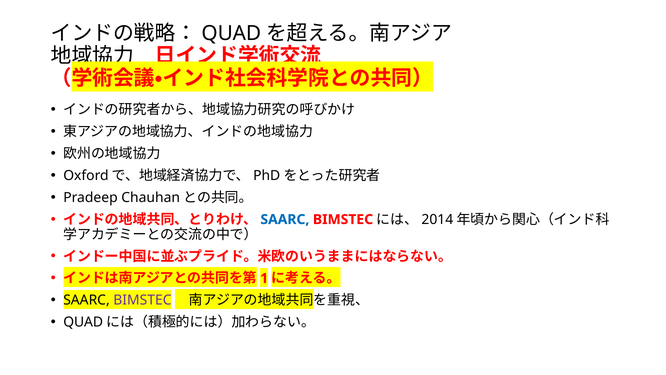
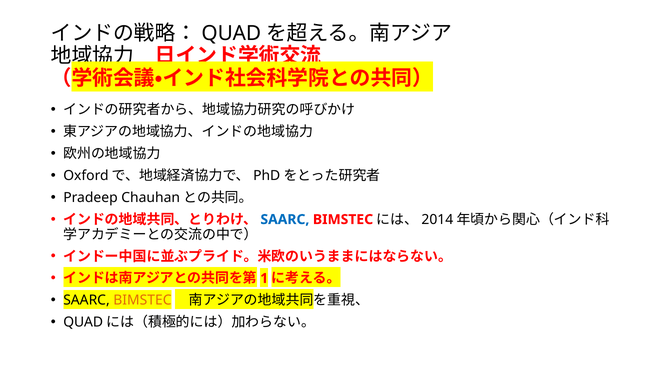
BIMSTEC at (142, 300) colour: purple -> orange
